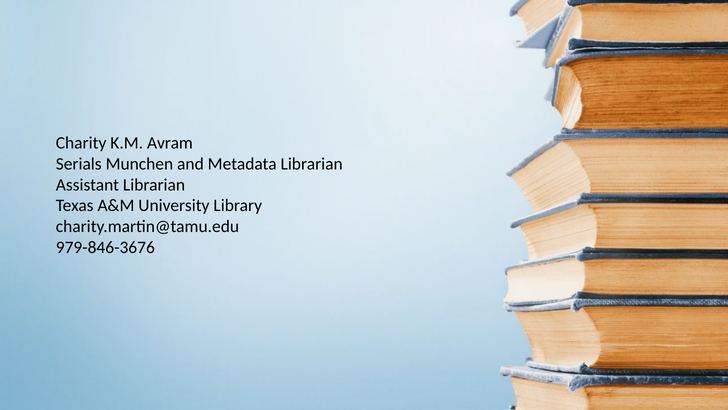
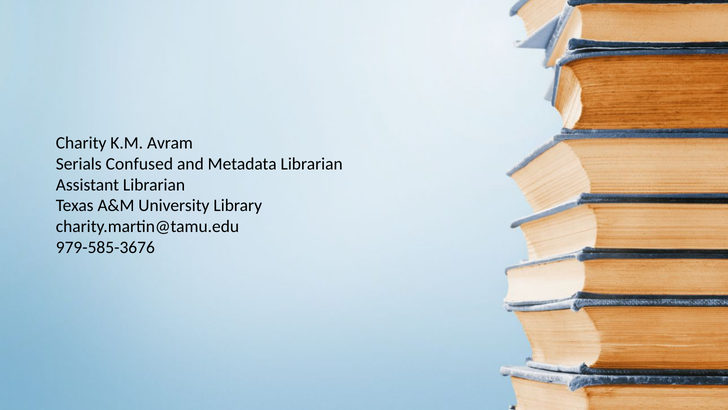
Munchen: Munchen -> Confused
979-846-3676: 979-846-3676 -> 979-585-3676
